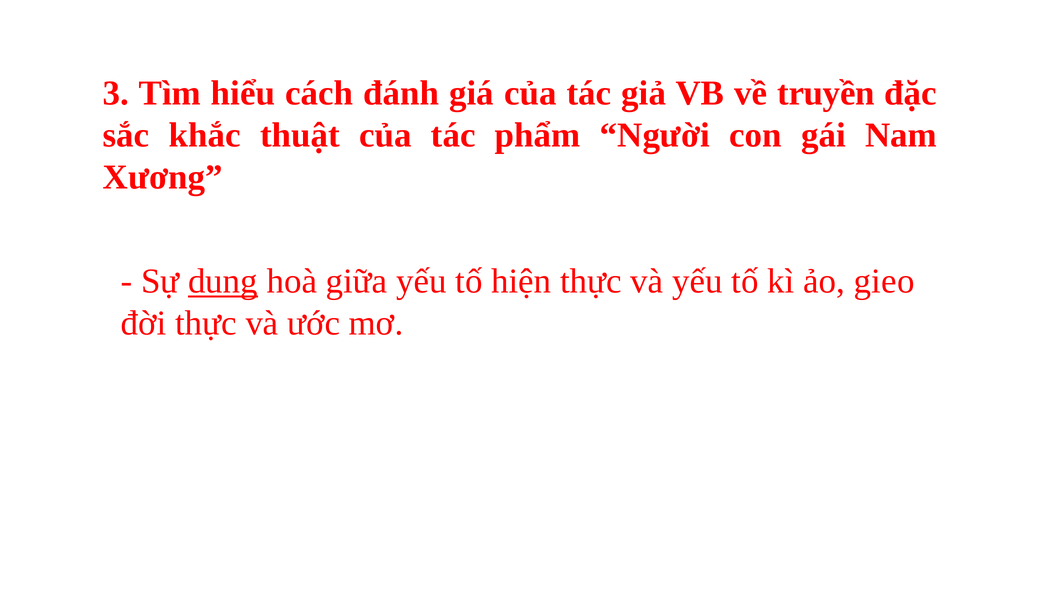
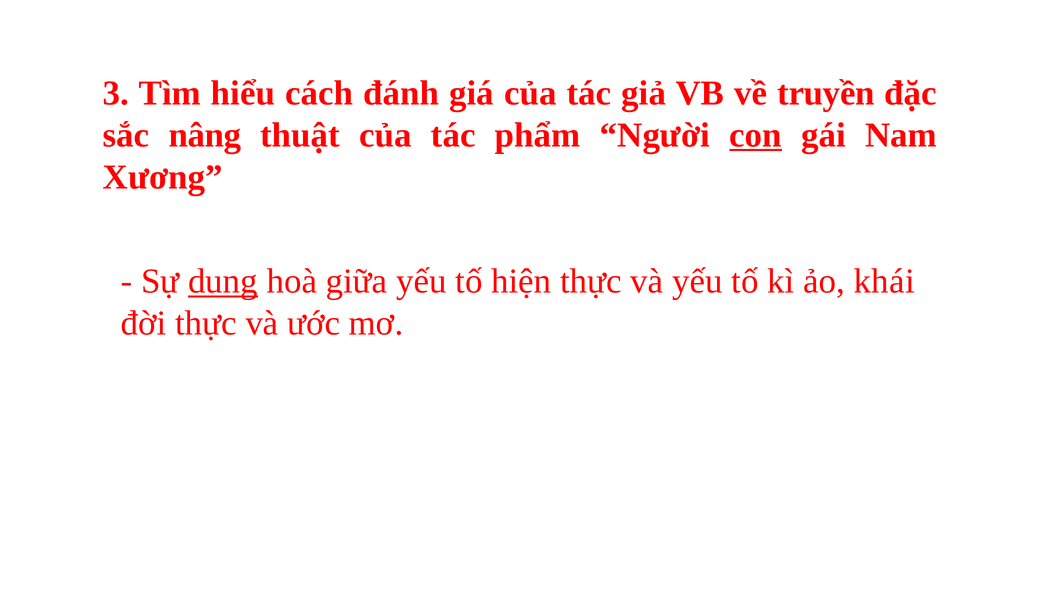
khắc: khắc -> nâng
con underline: none -> present
gieo: gieo -> khái
